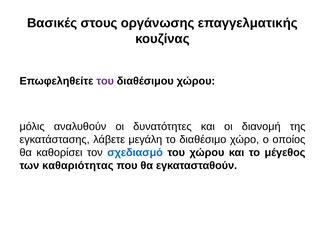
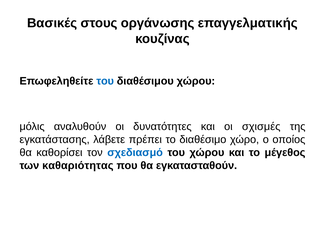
του at (105, 81) colour: purple -> blue
διανομή: διανομή -> σχισμές
μεγάλη: μεγάλη -> πρέπει
